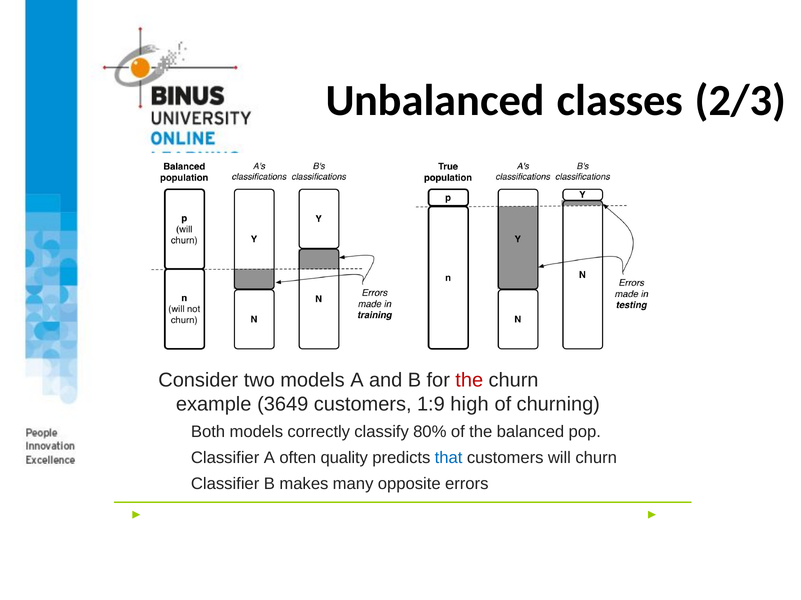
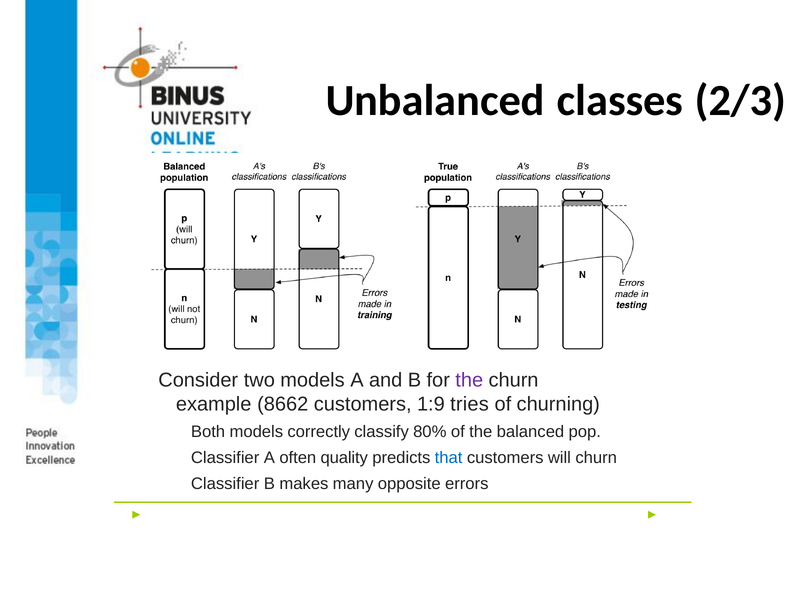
the at (469, 381) colour: red -> purple
3649: 3649 -> 8662
high: high -> tries
